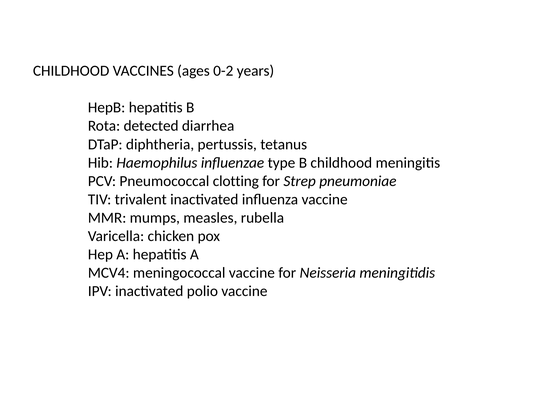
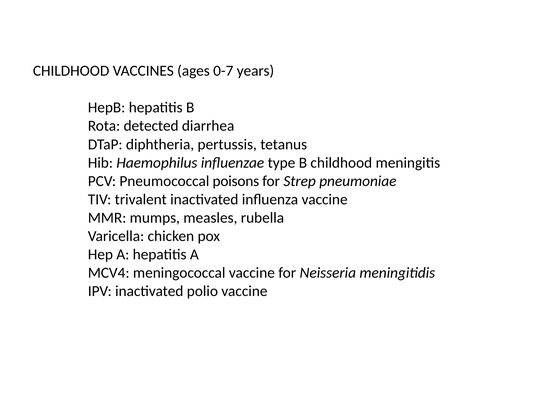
0-2: 0-2 -> 0-7
clotting: clotting -> poisons
